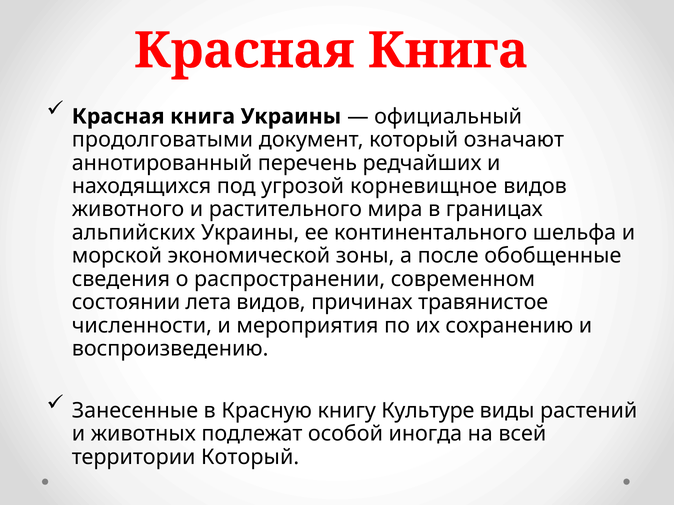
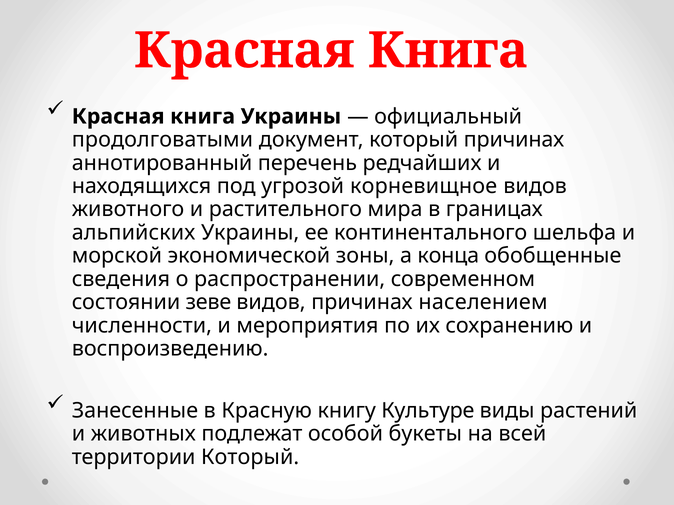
который означают: означают -> причинах
после: после -> конца
лета: лета -> зеве
травянистое: травянистое -> населением
иногда: иногда -> букеты
